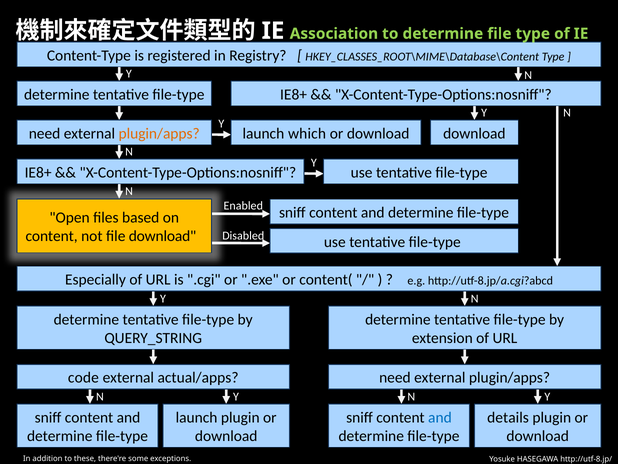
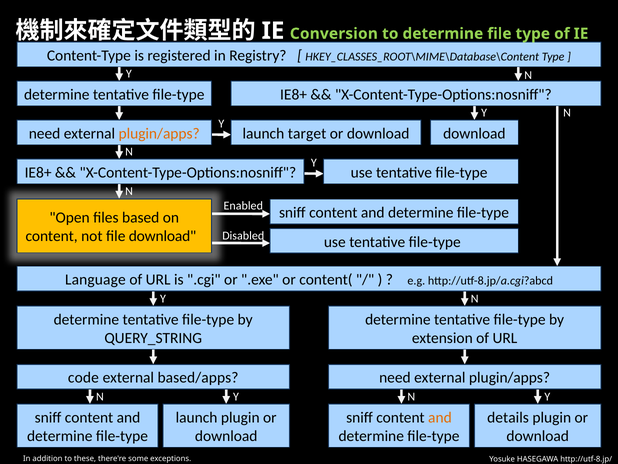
Association: Association -> Conversion
which: which -> target
Especially: Especially -> Language
actual/apps: actual/apps -> based/apps
and at (440, 417) colour: blue -> orange
